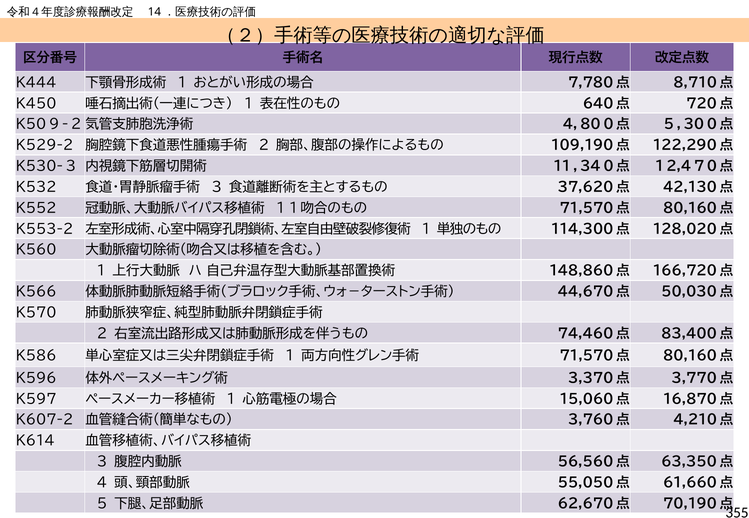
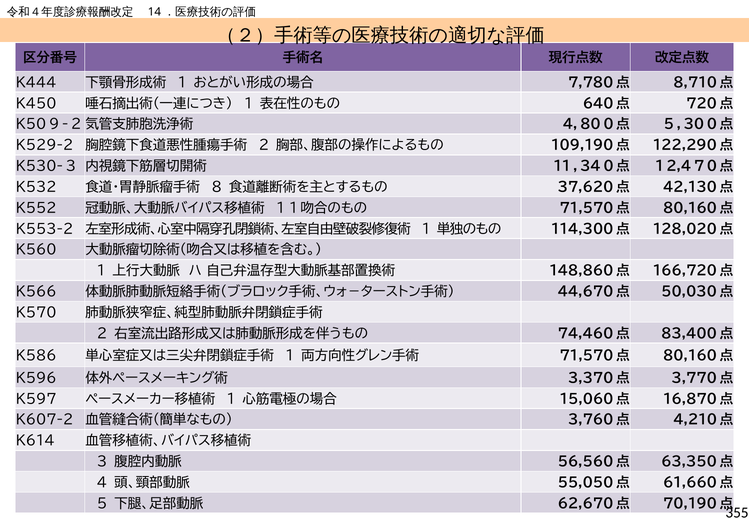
3 at (217, 187): 3 -> 8
